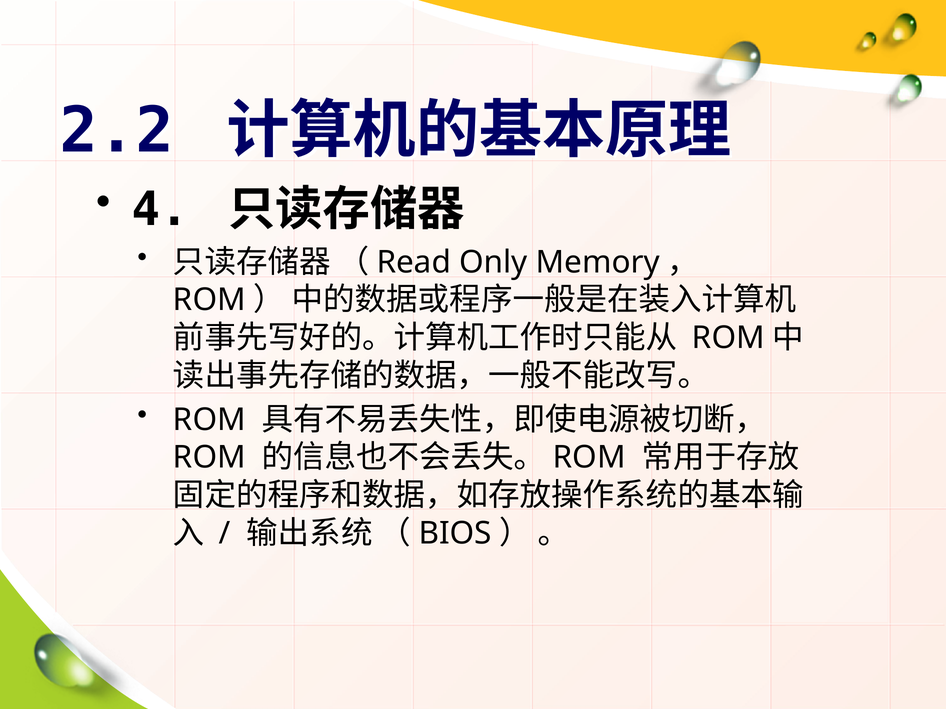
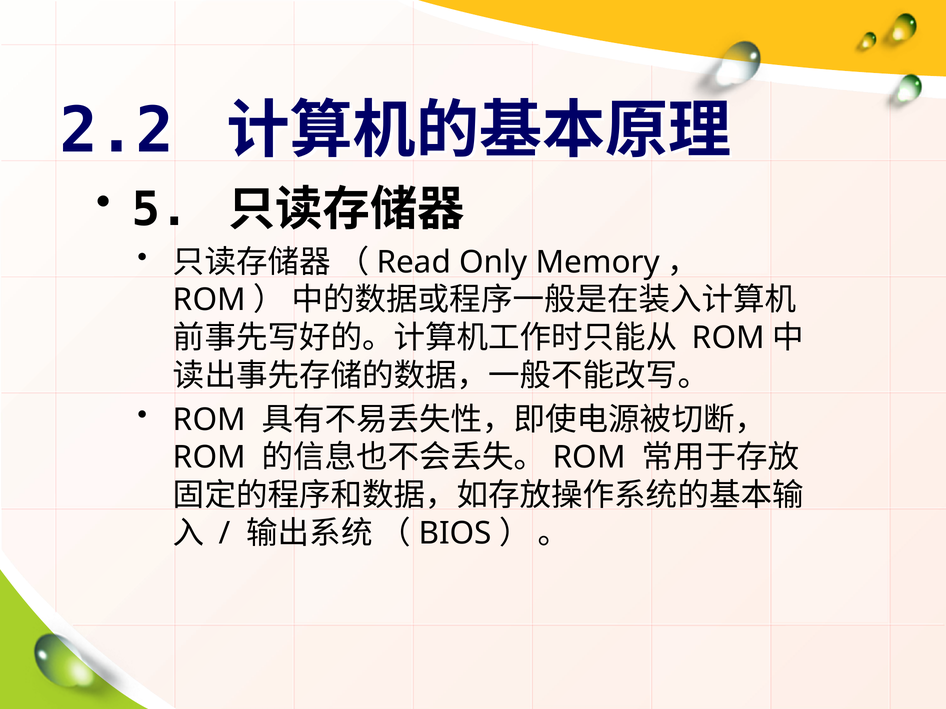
4: 4 -> 5
